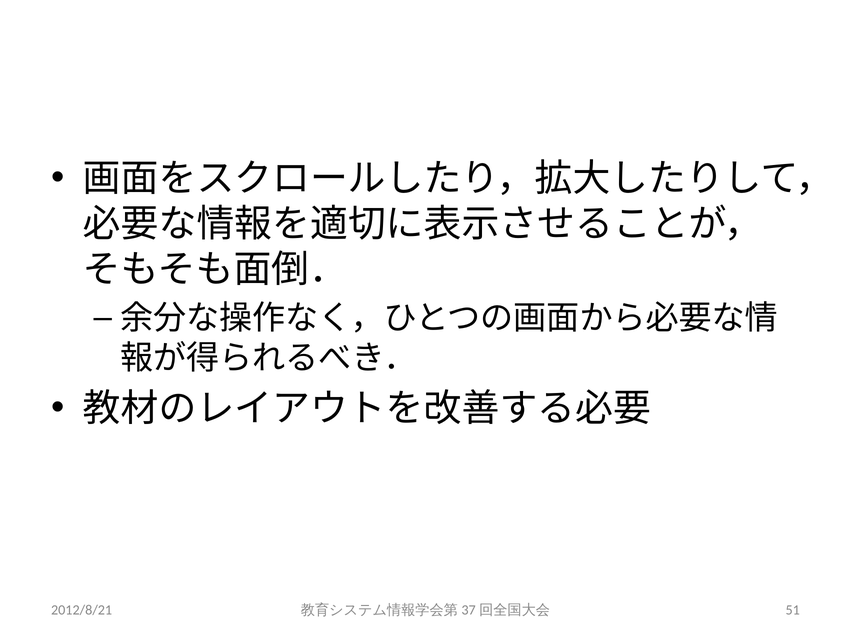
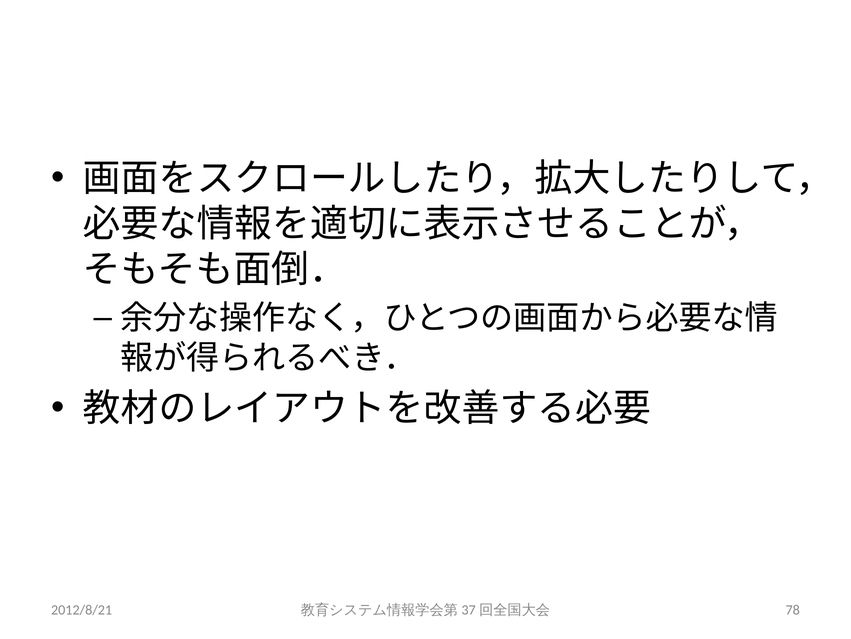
51: 51 -> 78
